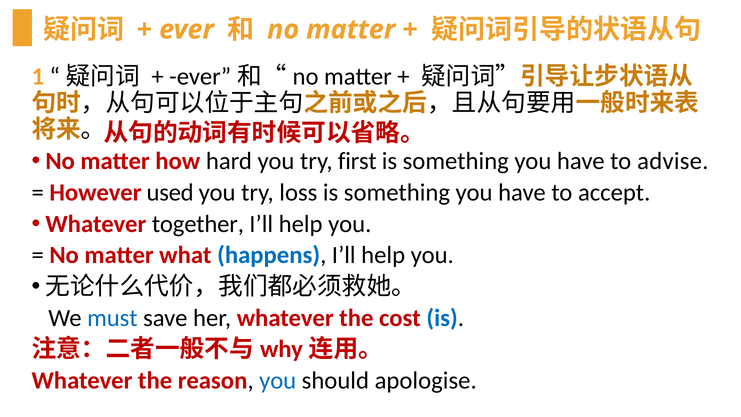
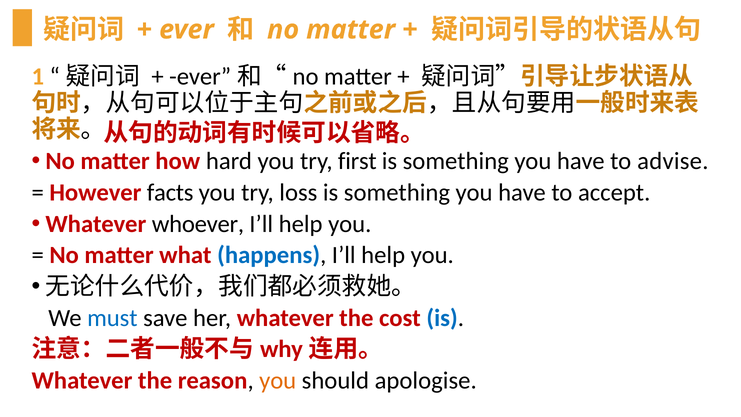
used: used -> facts
together: together -> whoever
you at (278, 380) colour: blue -> orange
